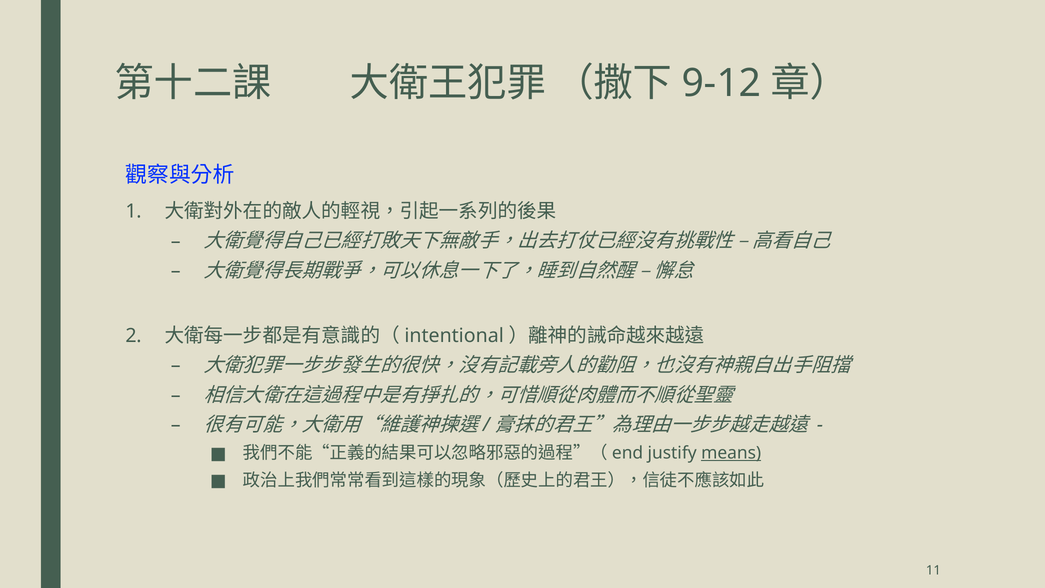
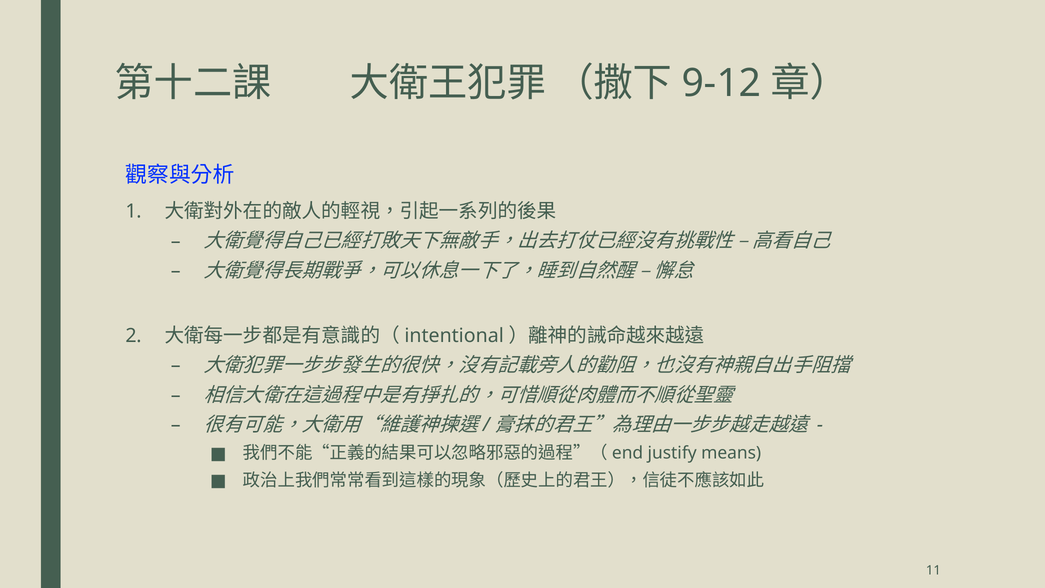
means underline: present -> none
